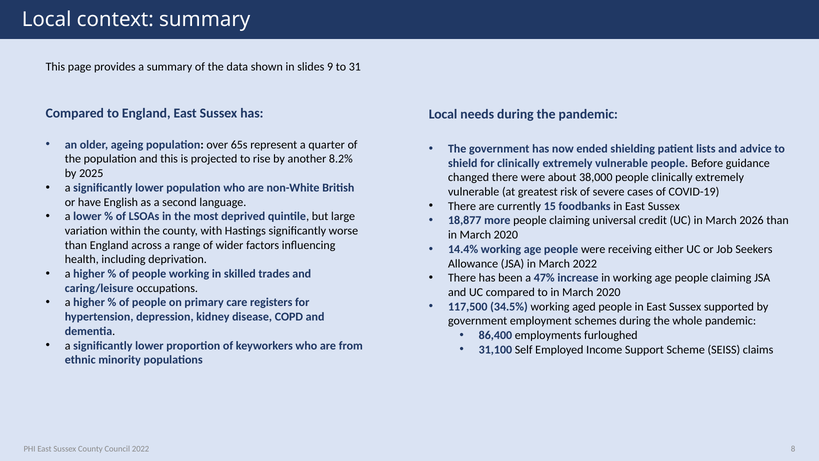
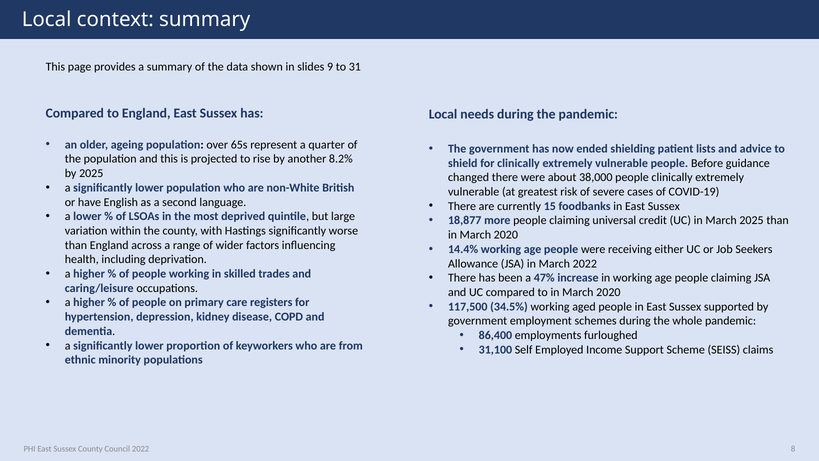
March 2026: 2026 -> 2025
